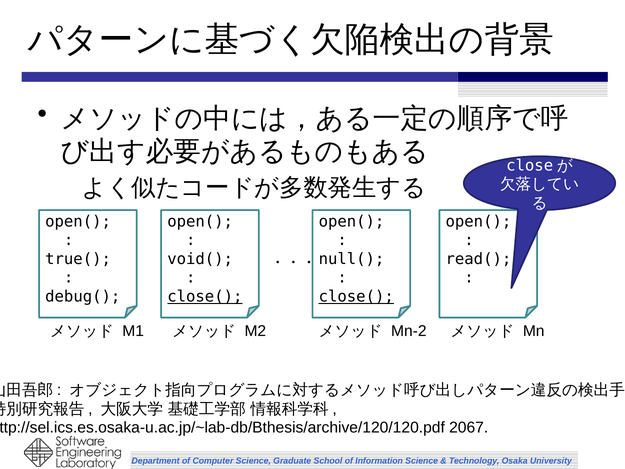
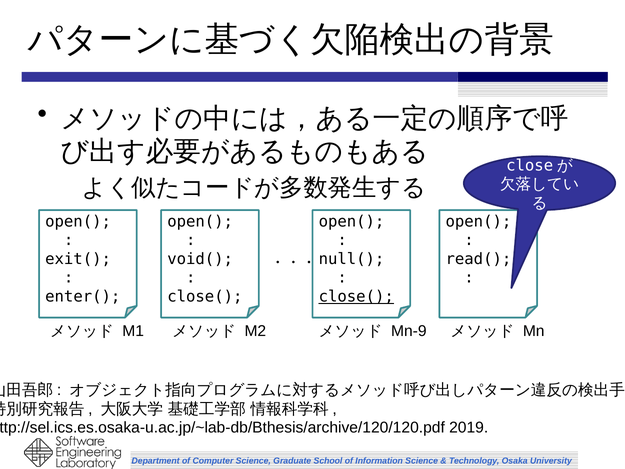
true(: true( -> exit(
debug(: debug( -> enter(
close( at (205, 296) underline: present -> none
Mn-2: Mn-2 -> Mn-9
2067: 2067 -> 2019
